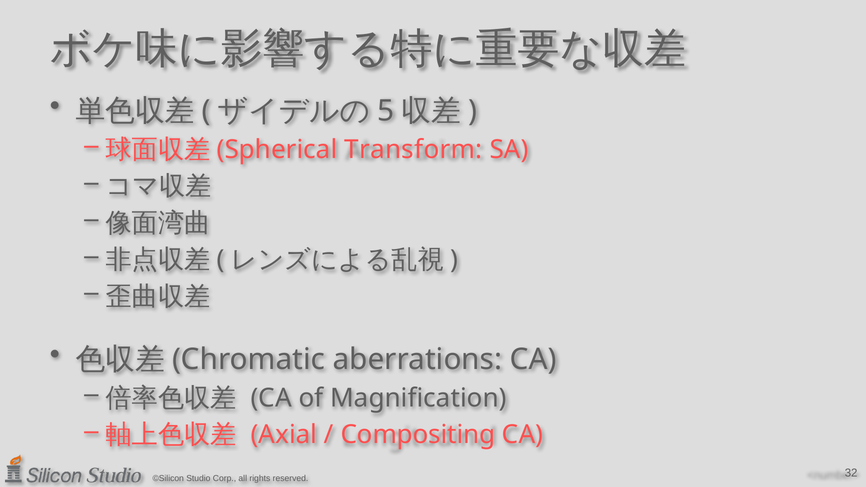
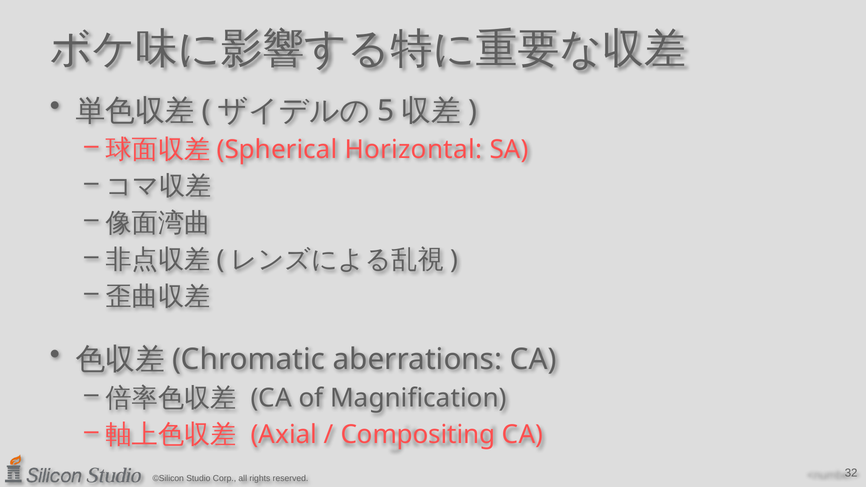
Transform: Transform -> Horizontal
